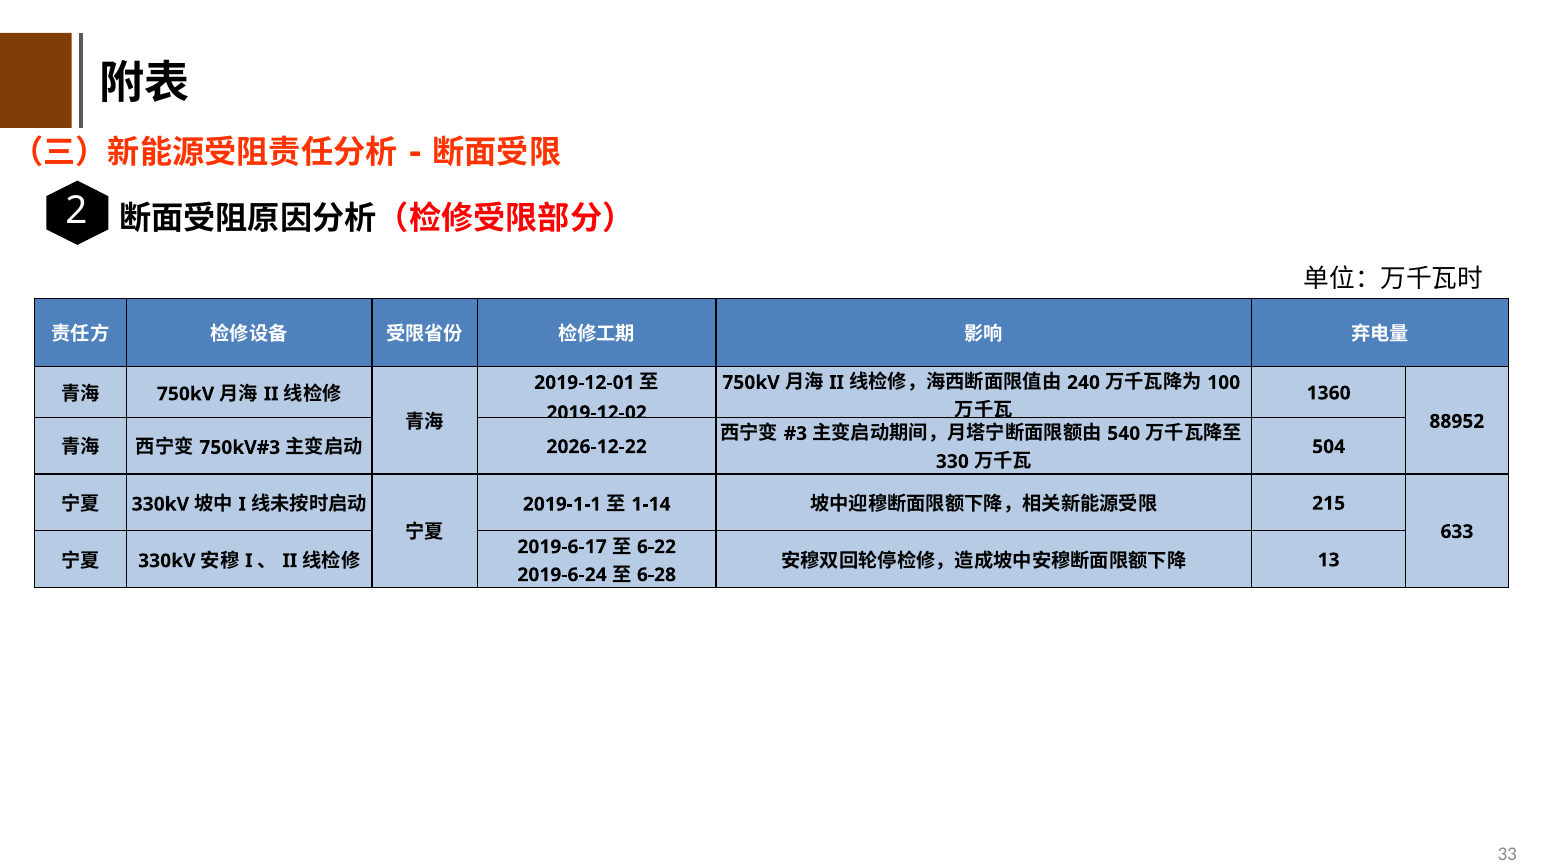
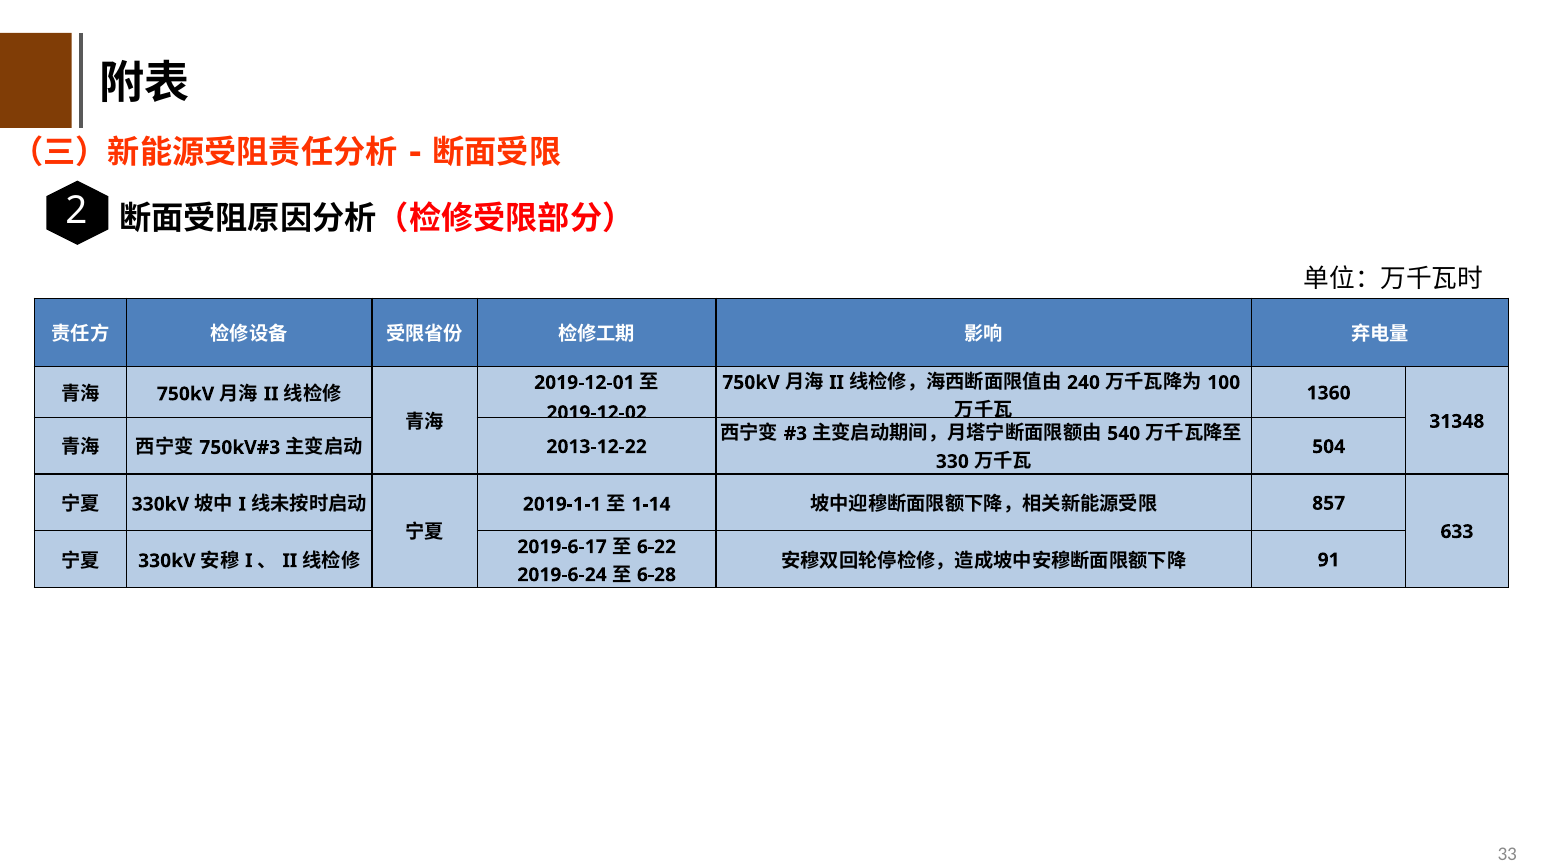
88952: 88952 -> 31348
2026-12-22: 2026-12-22 -> 2013-12-22
215: 215 -> 857
13: 13 -> 91
